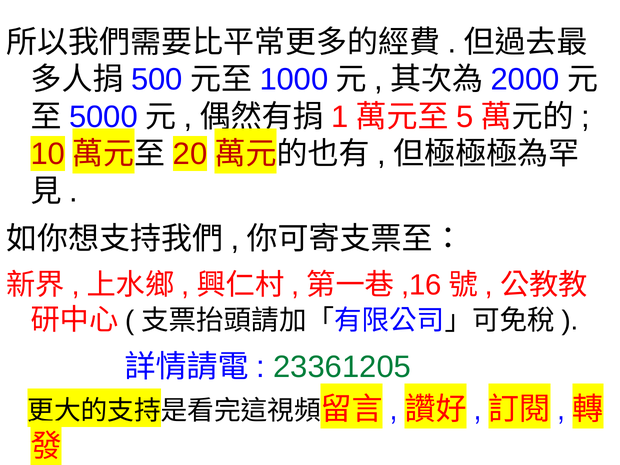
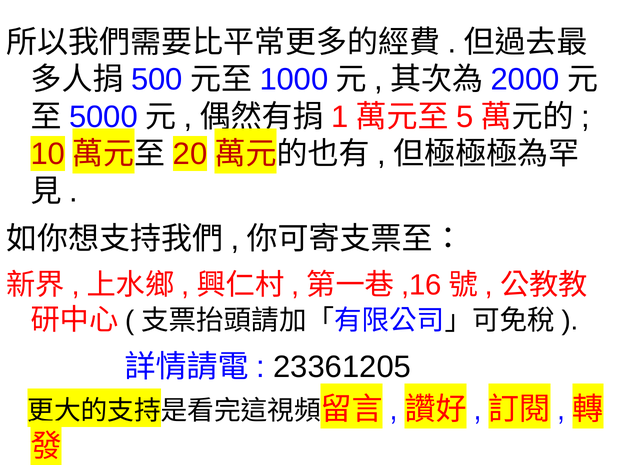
23361205 colour: green -> black
